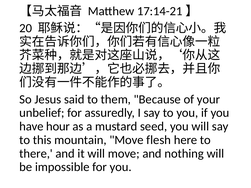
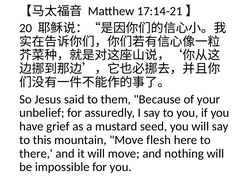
hour: hour -> grief
